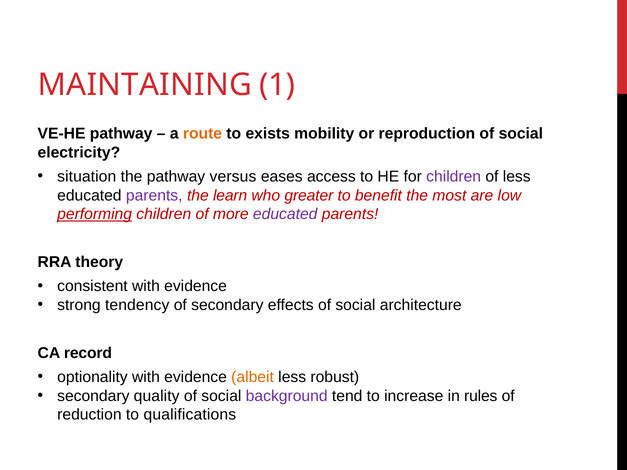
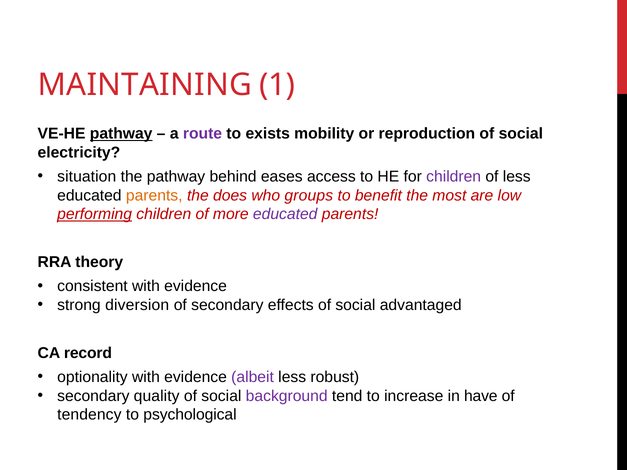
pathway at (121, 134) underline: none -> present
route colour: orange -> purple
versus: versus -> behind
parents at (154, 195) colour: purple -> orange
learn: learn -> does
greater: greater -> groups
tendency: tendency -> diversion
architecture: architecture -> advantaged
albeit colour: orange -> purple
rules: rules -> have
reduction: reduction -> tendency
qualifications: qualifications -> psychological
